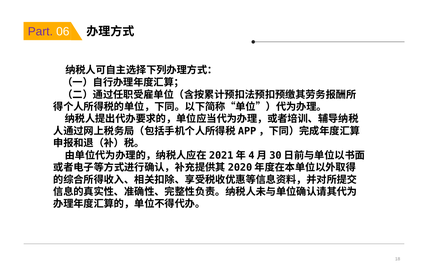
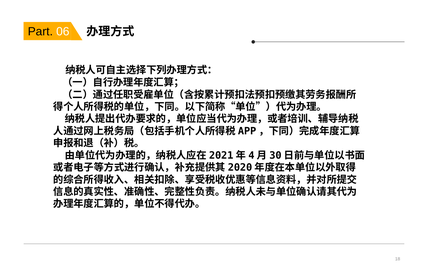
Part colour: purple -> black
